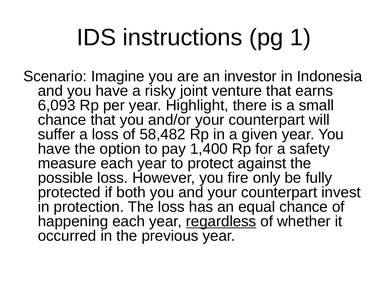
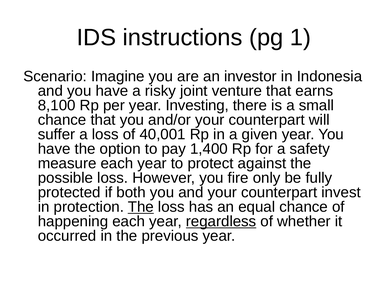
6,093: 6,093 -> 8,100
Highlight: Highlight -> Investing
58,482: 58,482 -> 40,001
The at (141, 207) underline: none -> present
